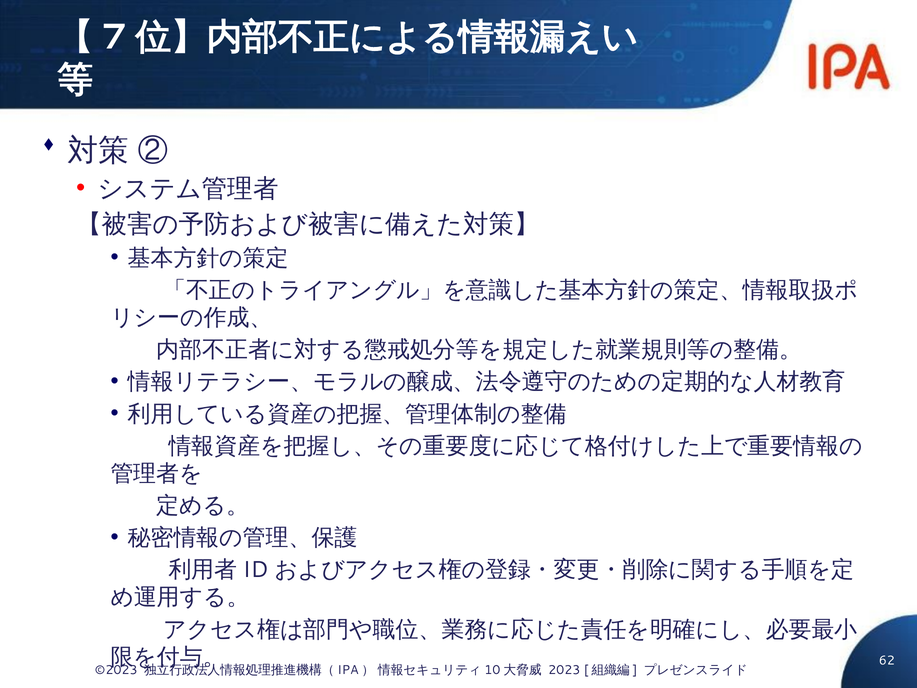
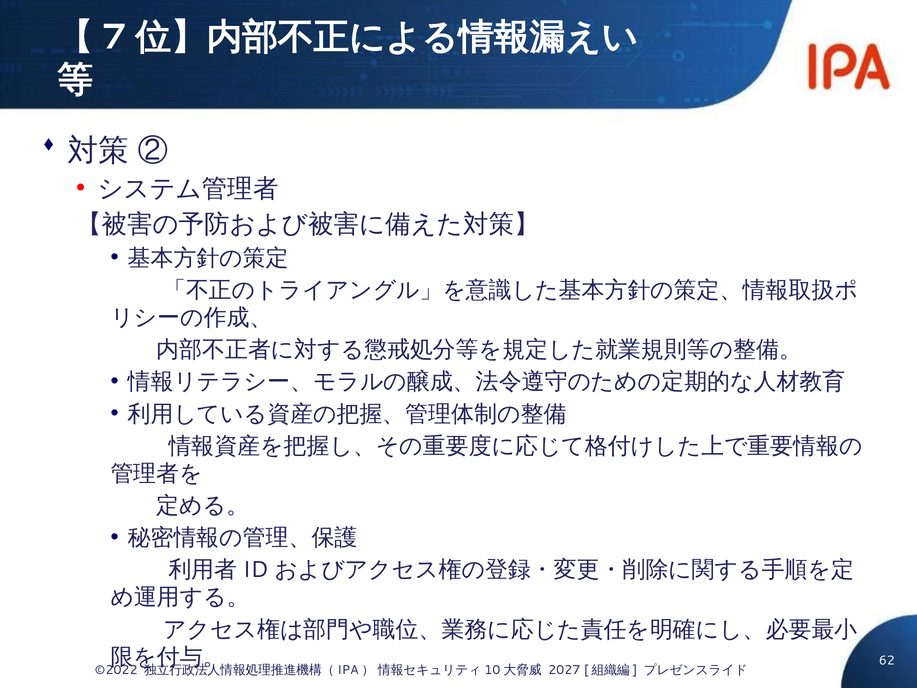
©2023: ©2023 -> ©2022
2023: 2023 -> 2027
